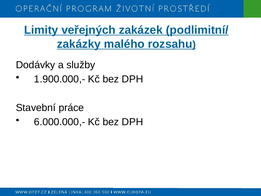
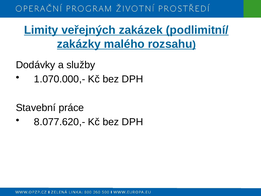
1.900.000,-: 1.900.000,- -> 1.070.000,-
6.000.000,-: 6.000.000,- -> 8.077.620,-
